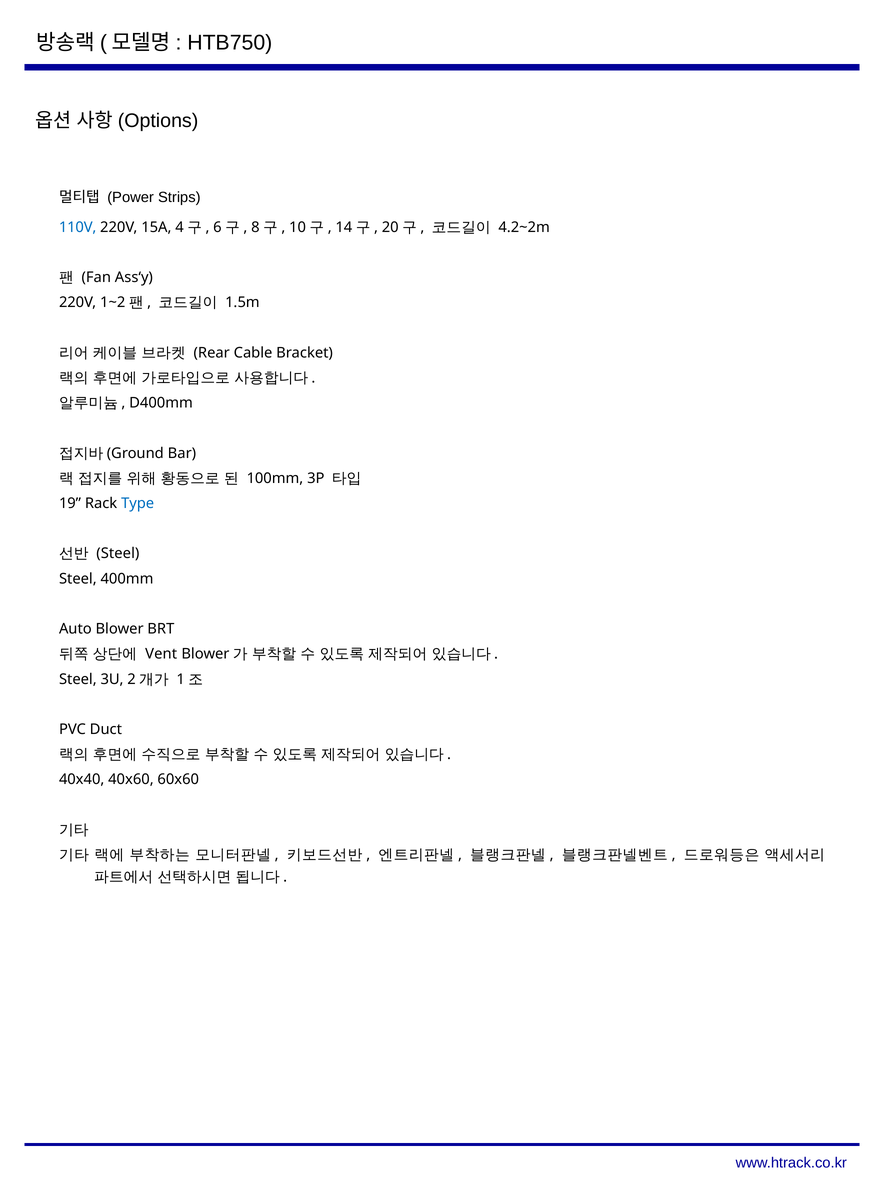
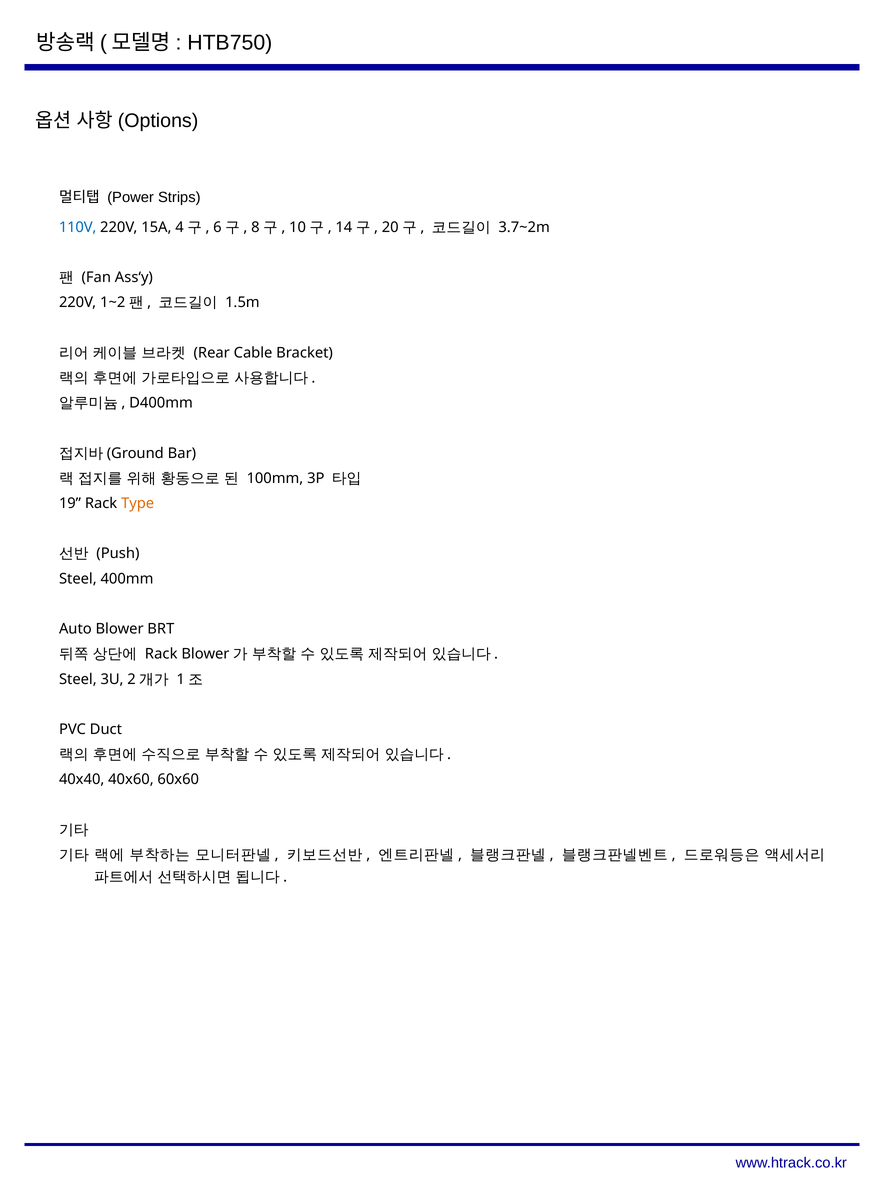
4.2~2m: 4.2~2m -> 3.7~2m
Type colour: blue -> orange
Steel at (118, 553): Steel -> Push
Vent at (161, 654): Vent -> Rack
